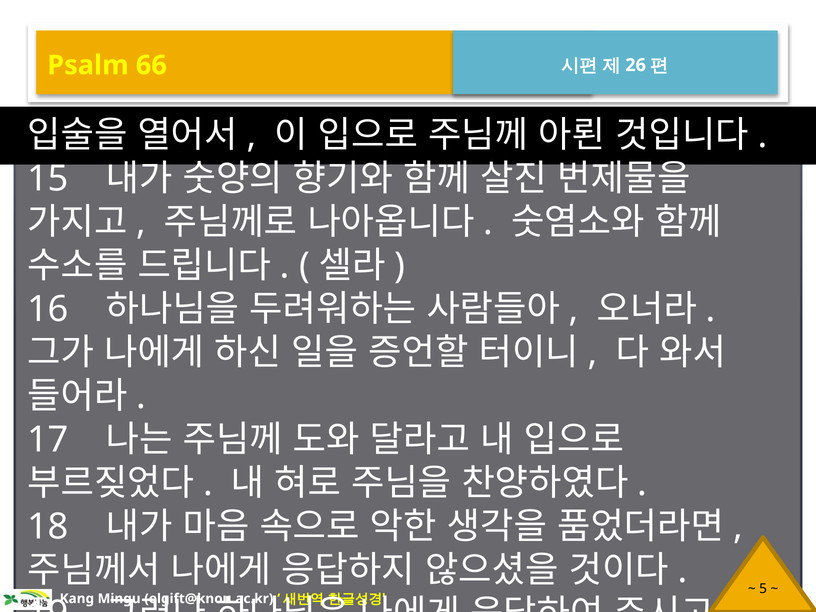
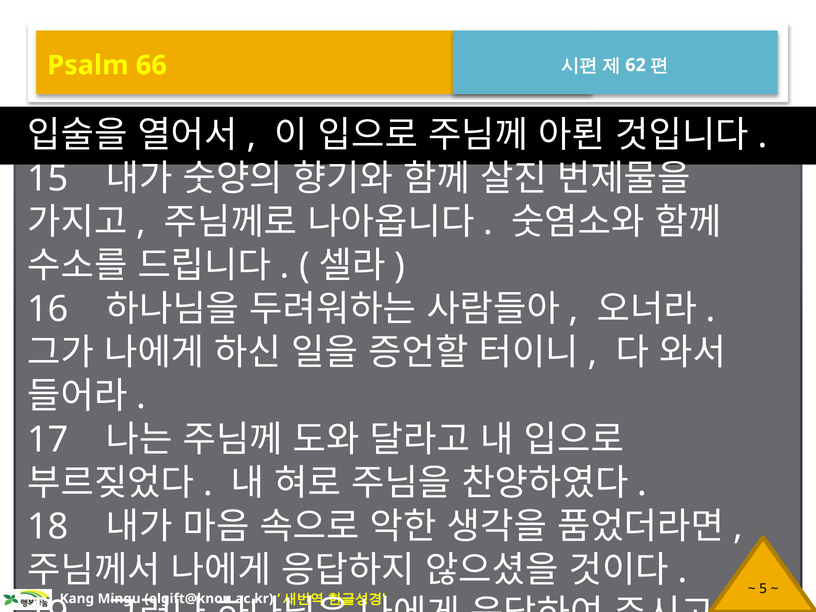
26: 26 -> 62
